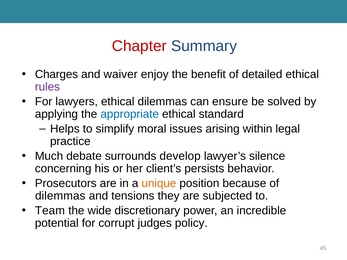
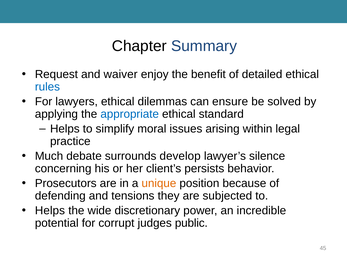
Chapter colour: red -> black
Charges: Charges -> Request
rules colour: purple -> blue
dilemmas at (60, 196): dilemmas -> defending
Team at (50, 211): Team -> Helps
policy: policy -> public
